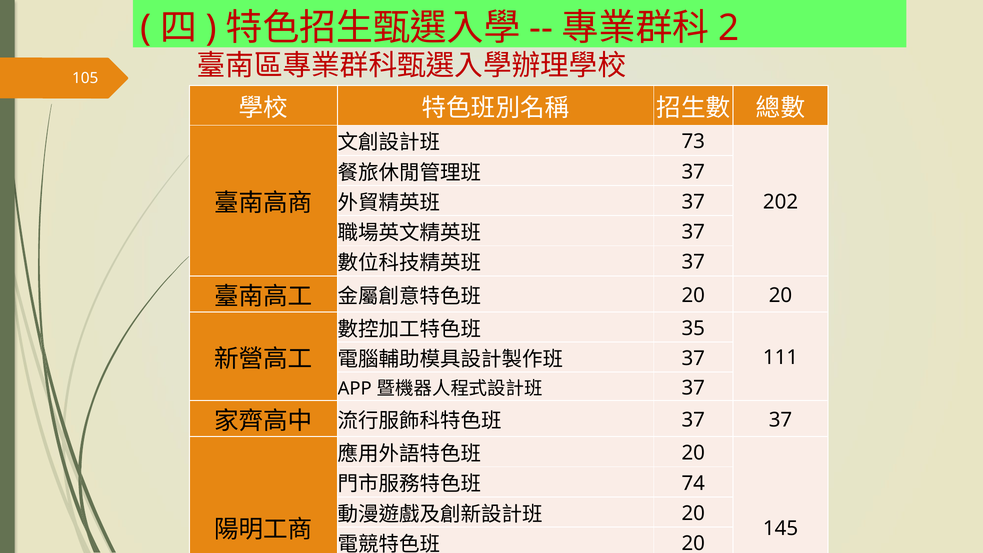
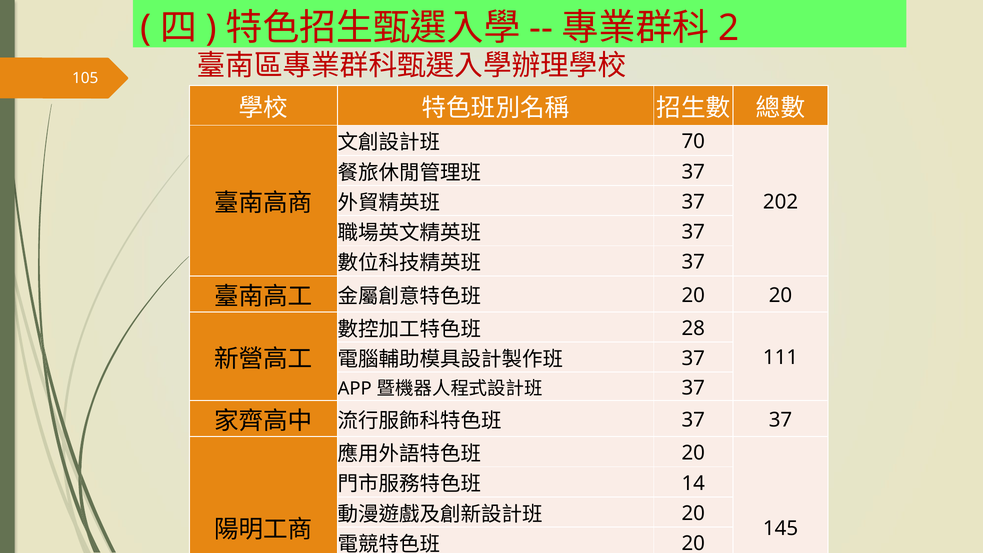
73: 73 -> 70
35: 35 -> 28
74: 74 -> 14
